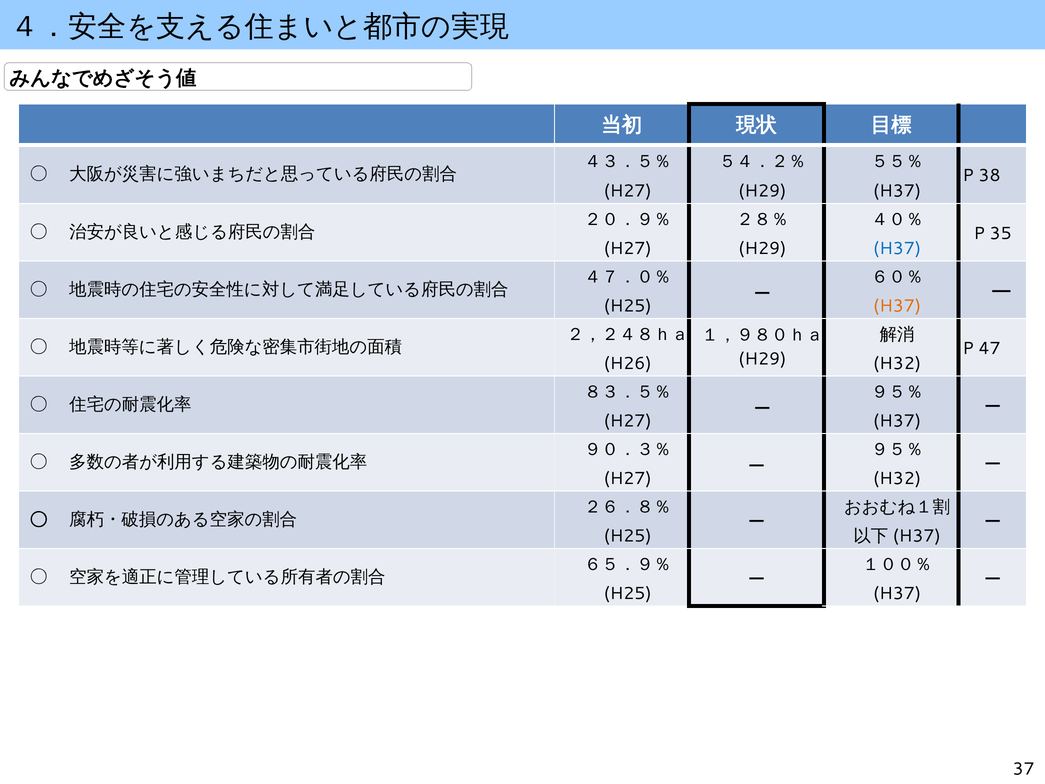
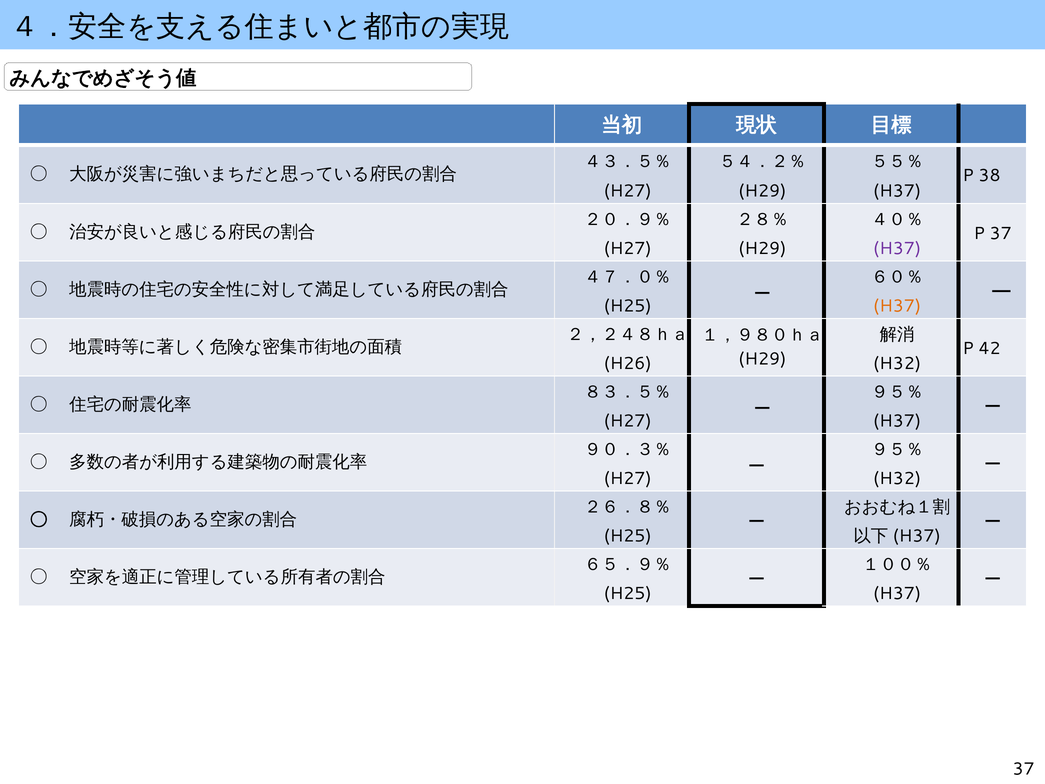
P 35: 35 -> 37
H37 at (897, 249) colour: blue -> purple
47: 47 -> 42
